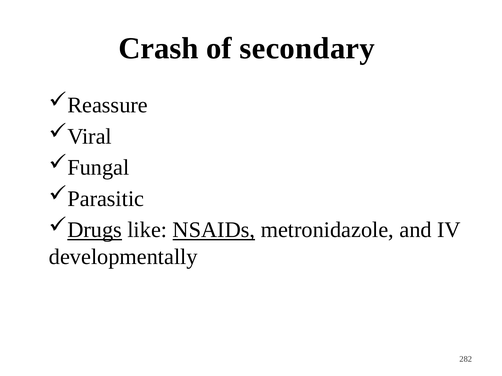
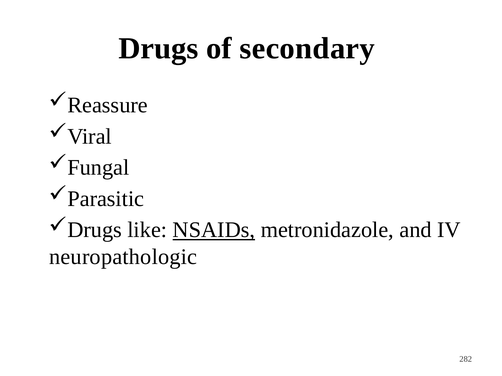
Crash at (158, 49): Crash -> Drugs
Drugs at (95, 230) underline: present -> none
developmentally: developmentally -> neuropathologic
